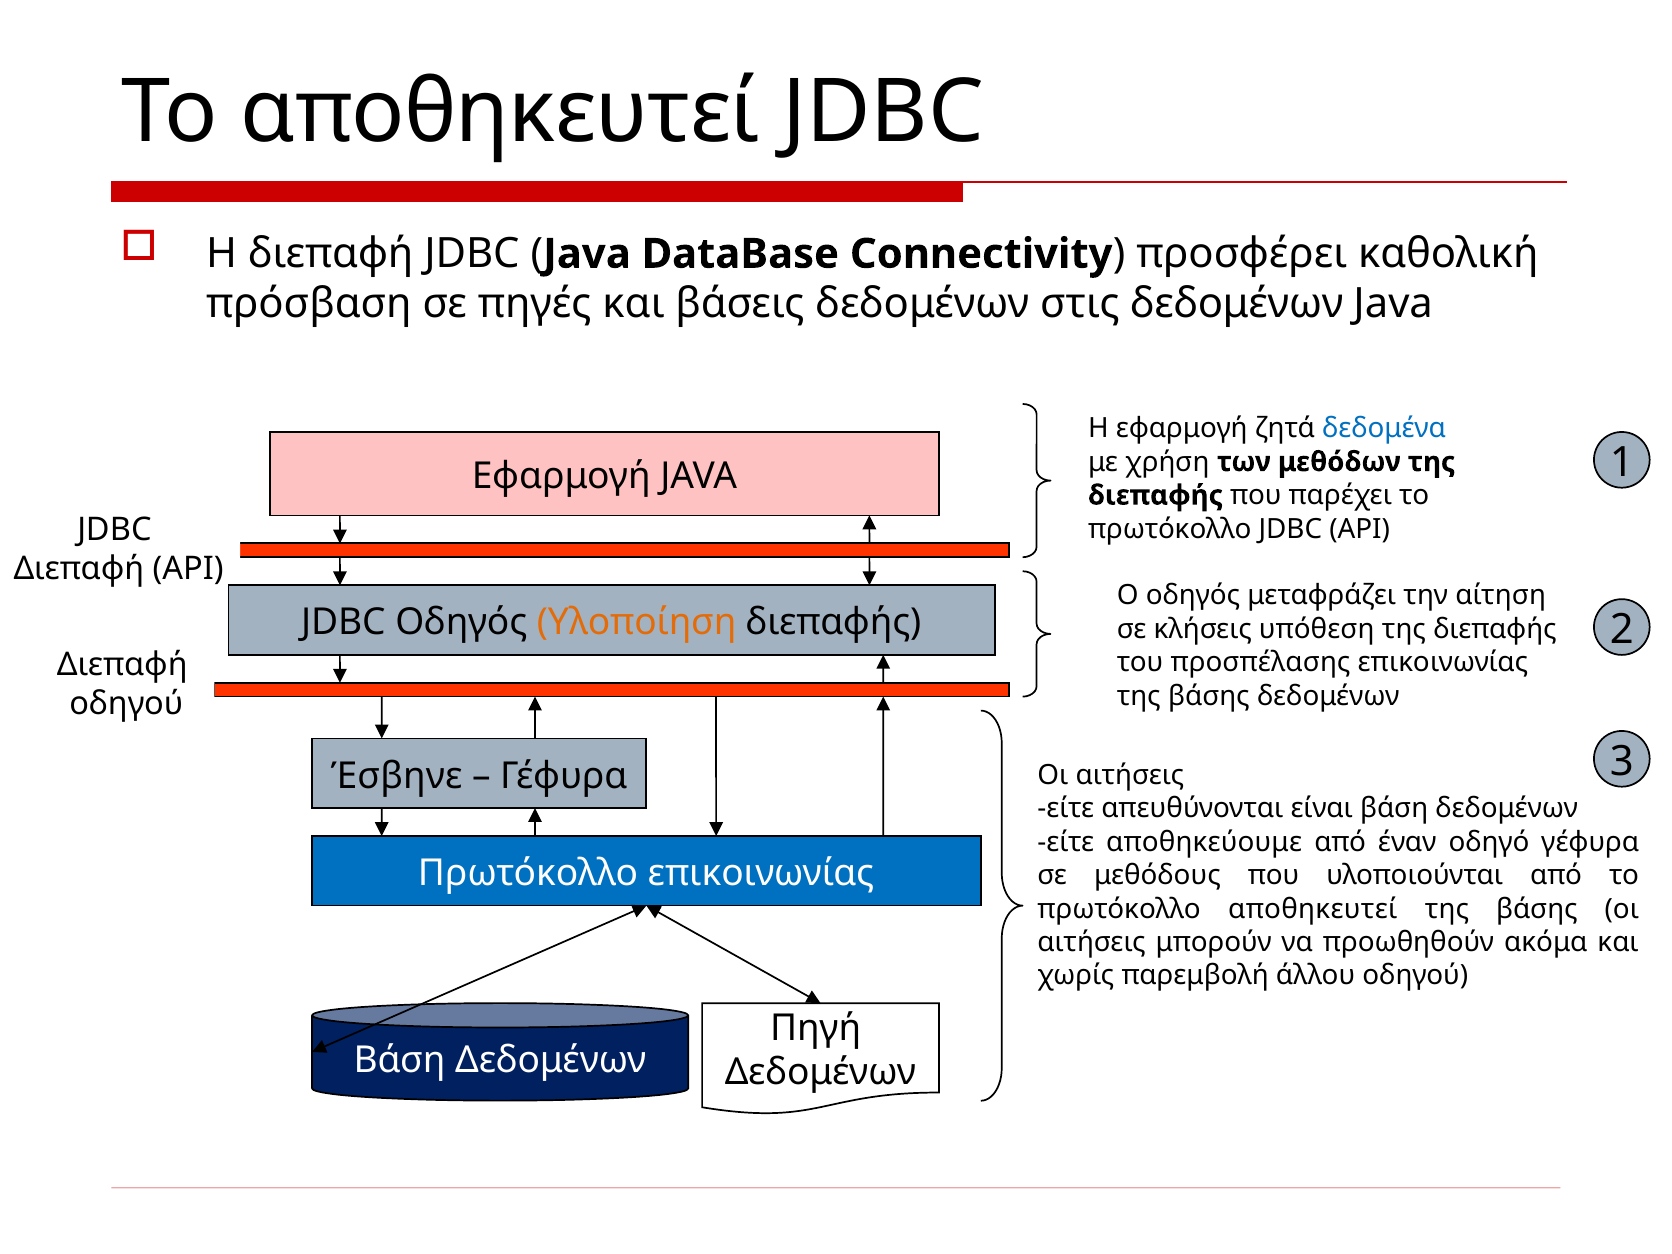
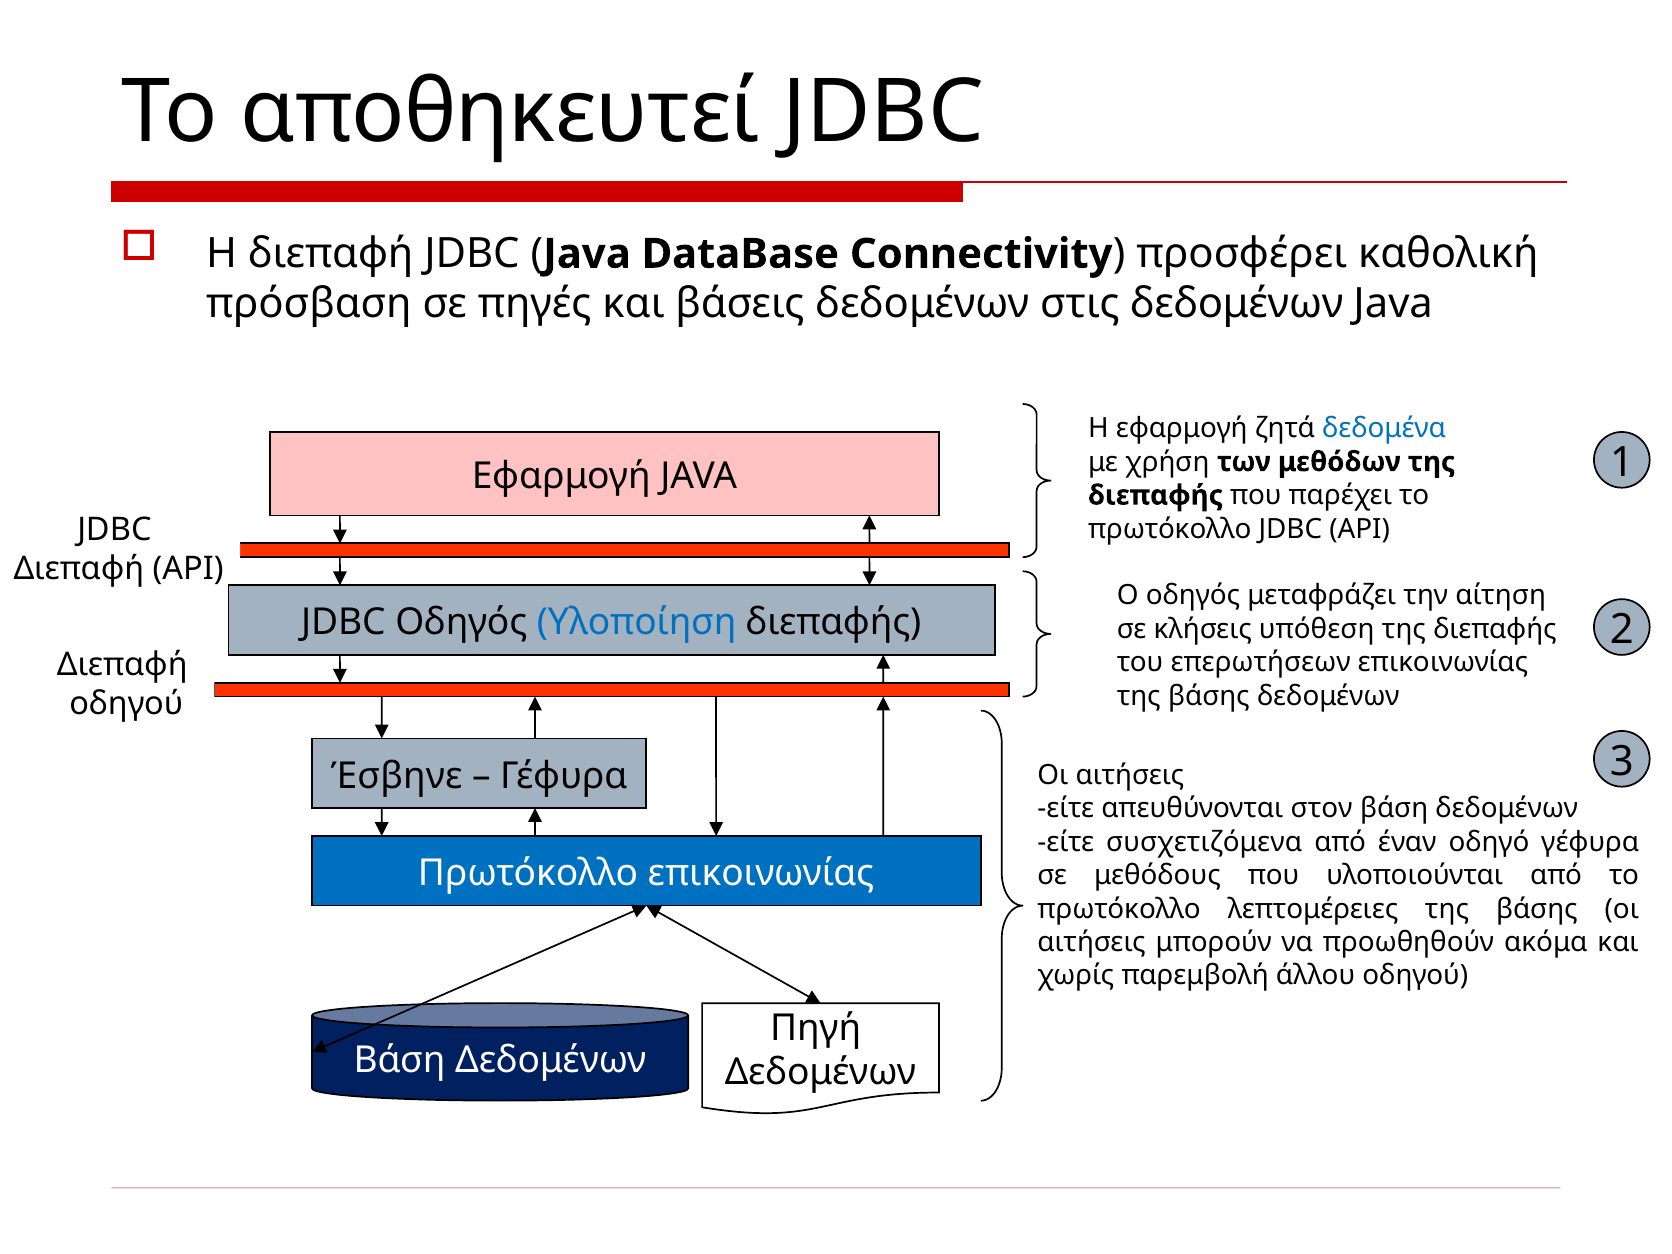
Υλοποίηση colour: orange -> blue
προσπέλασης: προσπέλασης -> επερωτήσεων
είναι: είναι -> στον
αποθηκεύουμε: αποθηκεύουμε -> συσχετιζόμενα
πρωτόκολλο αποθηκευτεί: αποθηκευτεί -> λεπτομέρειες
